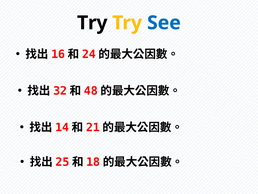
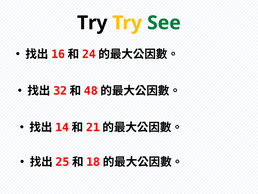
See colour: blue -> green
